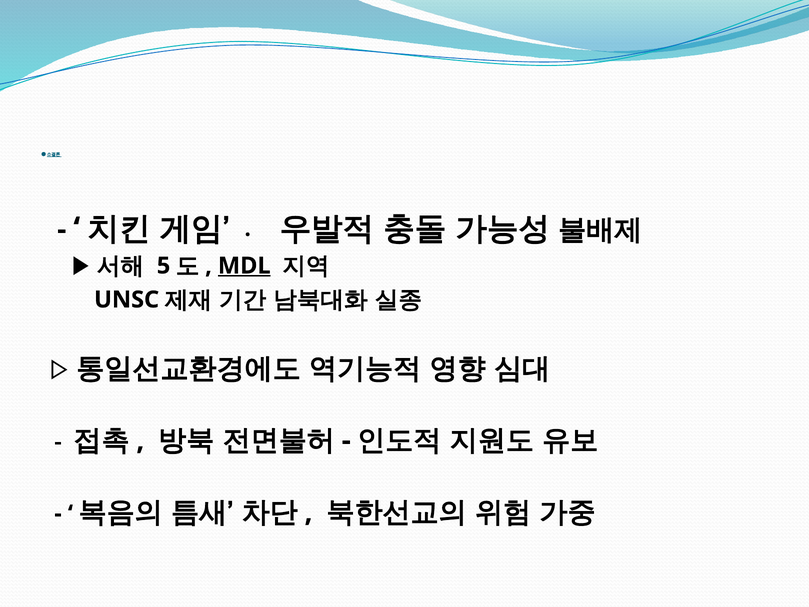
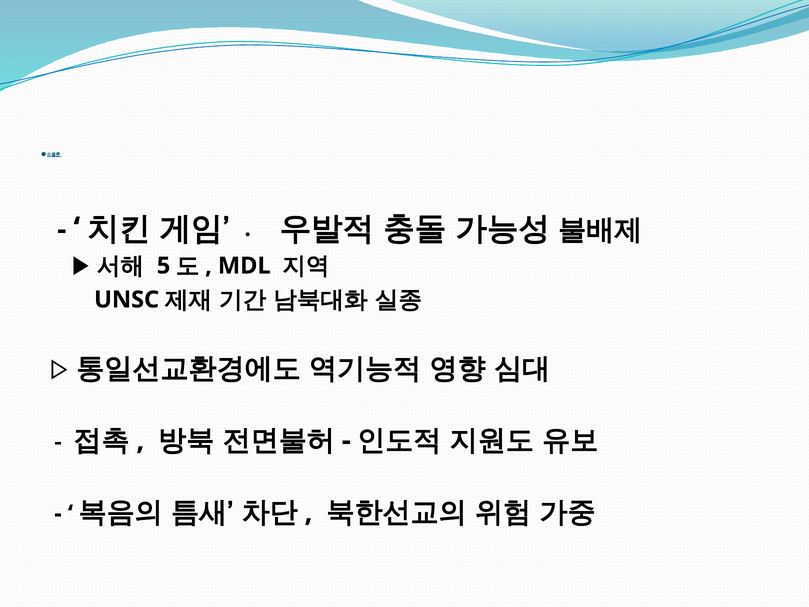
MDL underline: present -> none
